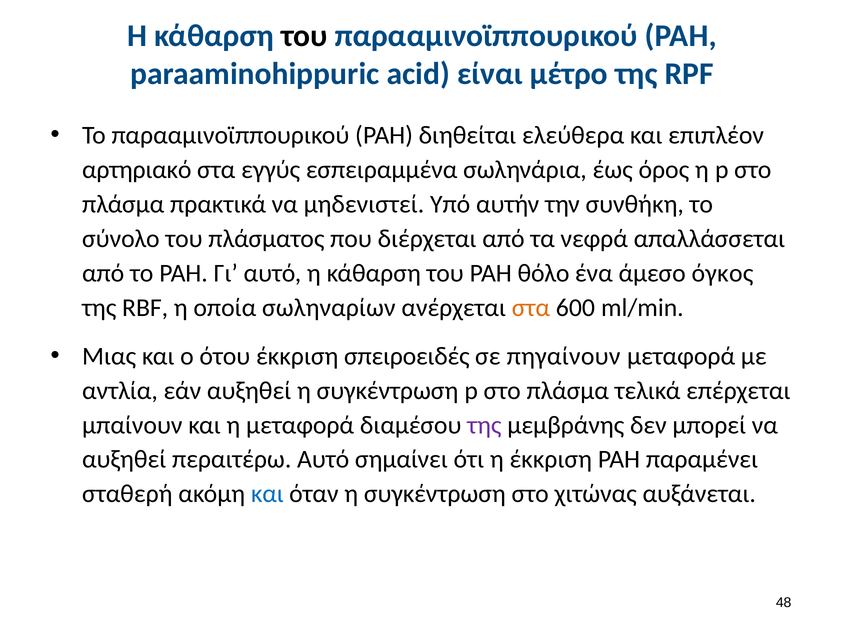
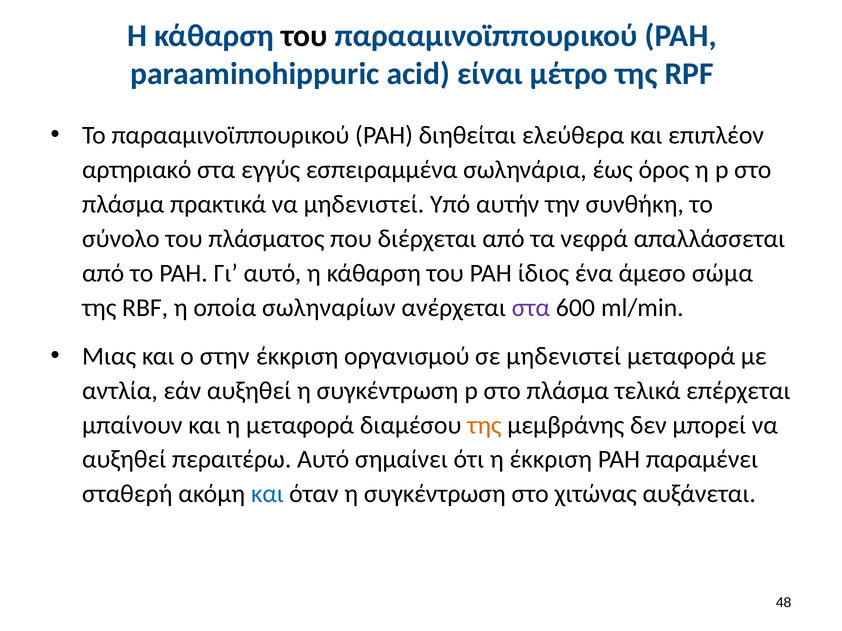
θόλο: θόλο -> ίδιος
όγκος: όγκος -> σώμα
στα at (531, 308) colour: orange -> purple
ότου: ότου -> στην
σπειροειδές: σπειροειδές -> οργανισμού
σε πηγαίνουν: πηγαίνουν -> μηδενιστεί
της at (484, 425) colour: purple -> orange
